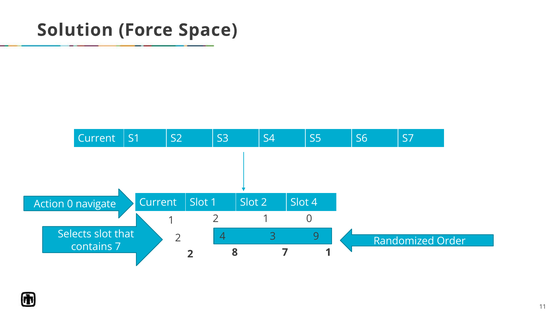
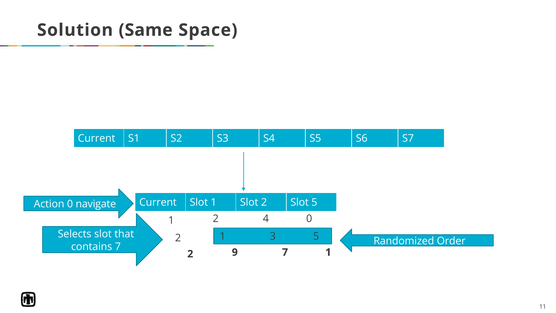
Force: Force -> Same
Slot 4: 4 -> 5
2 1: 1 -> 4
2 4: 4 -> 1
3 9: 9 -> 5
8: 8 -> 9
